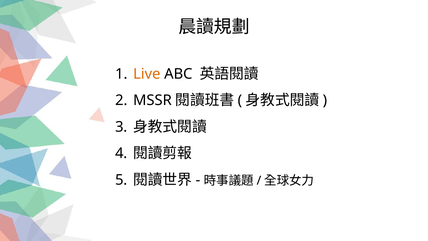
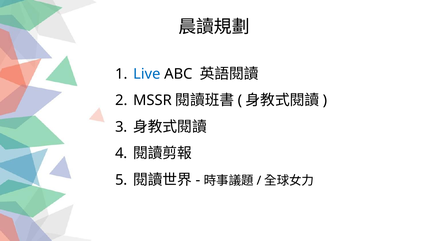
Live colour: orange -> blue
